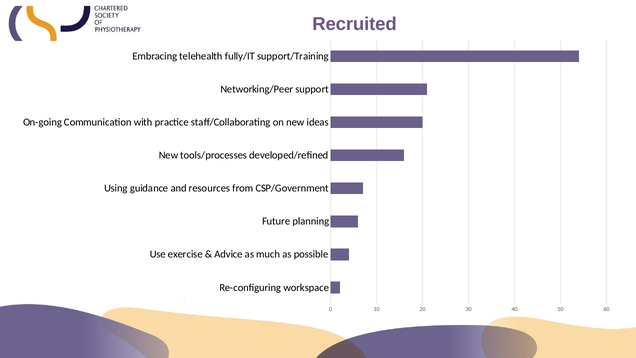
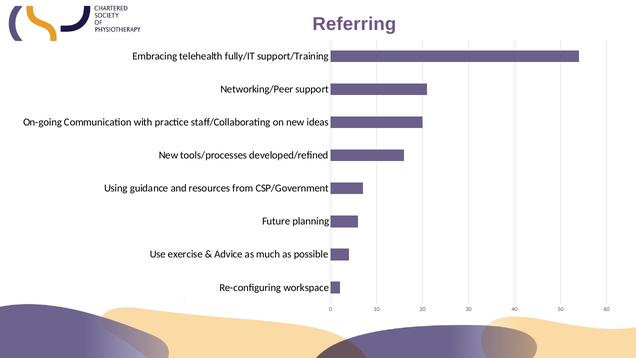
Recruited: Recruited -> Referring
